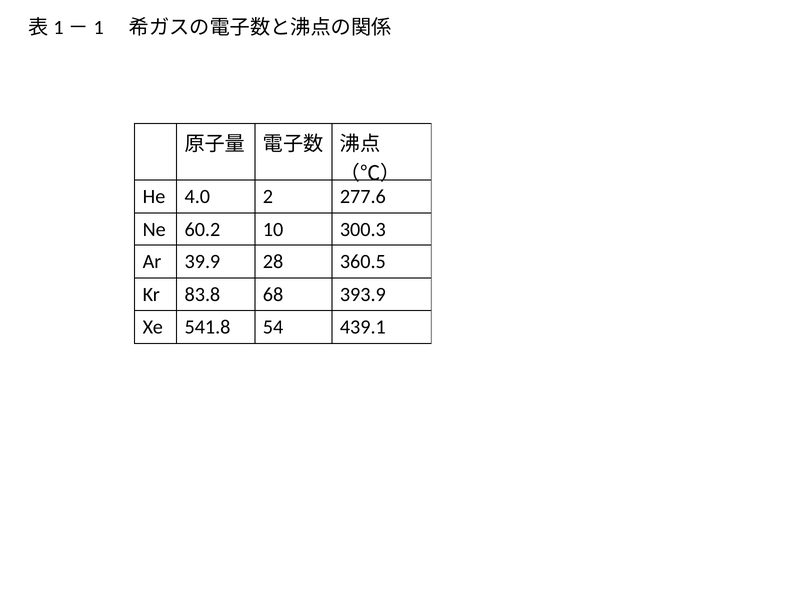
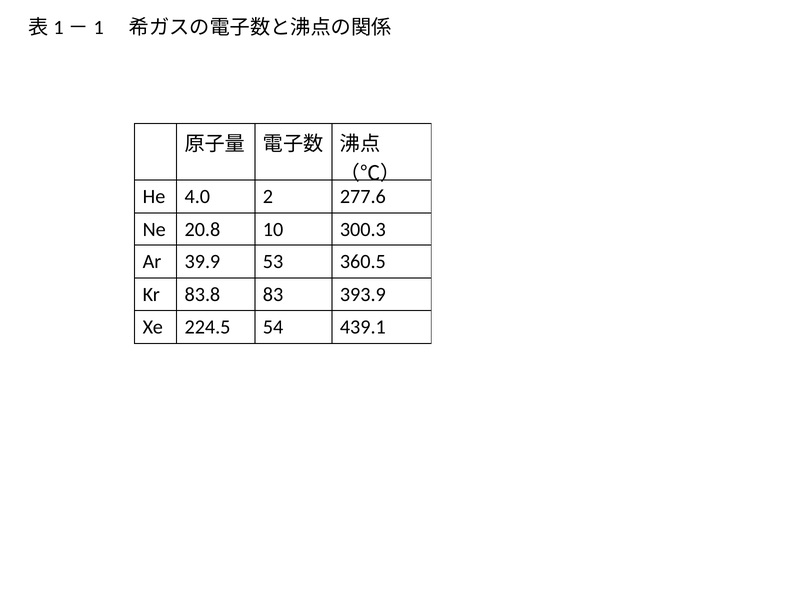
60.2: 60.2 -> 20.8
28: 28 -> 53
68: 68 -> 83
541.8: 541.8 -> 224.5
